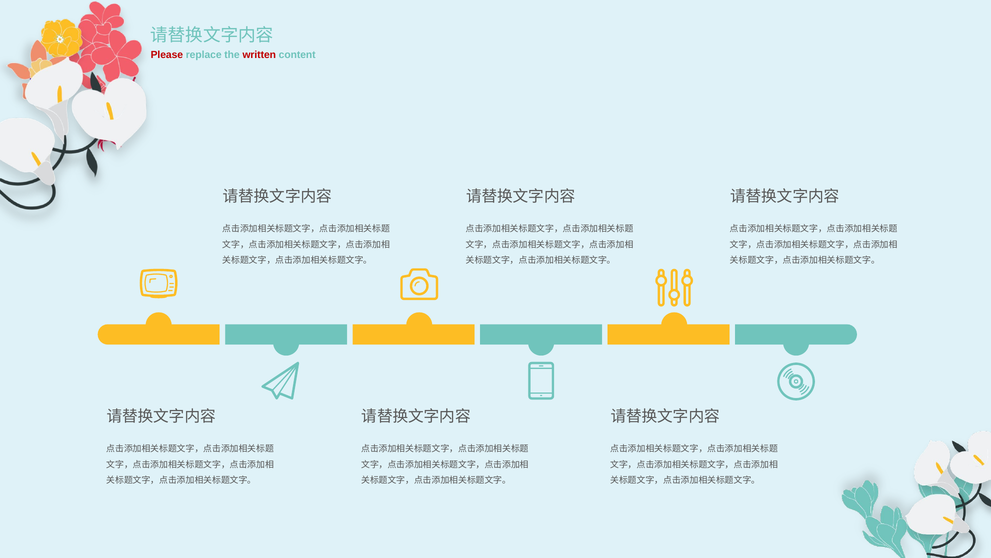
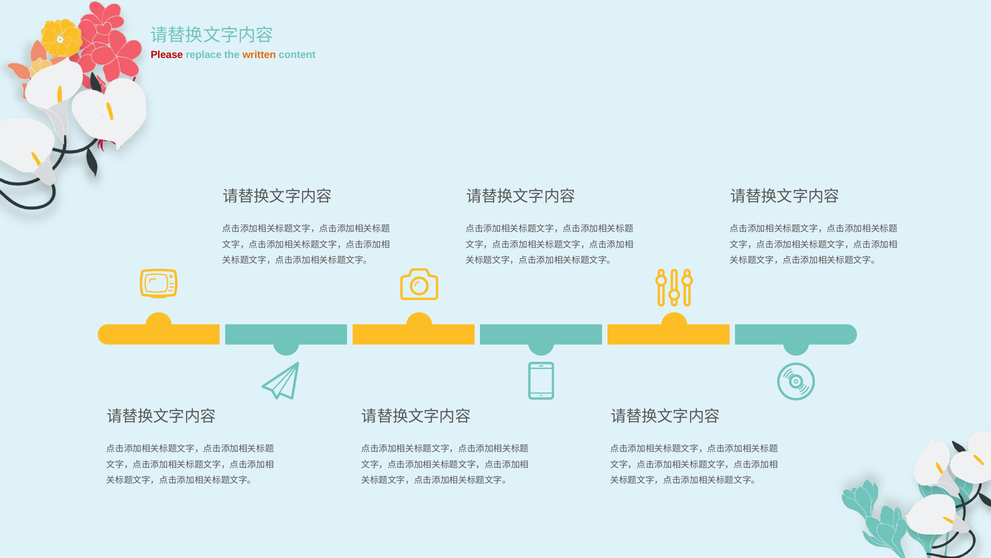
written colour: red -> orange
